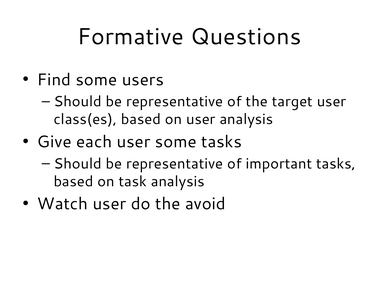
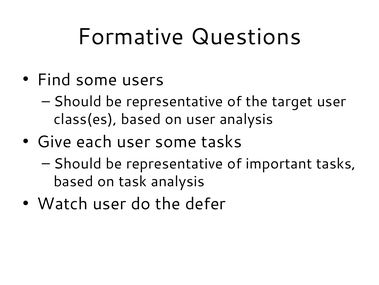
avoid: avoid -> defer
